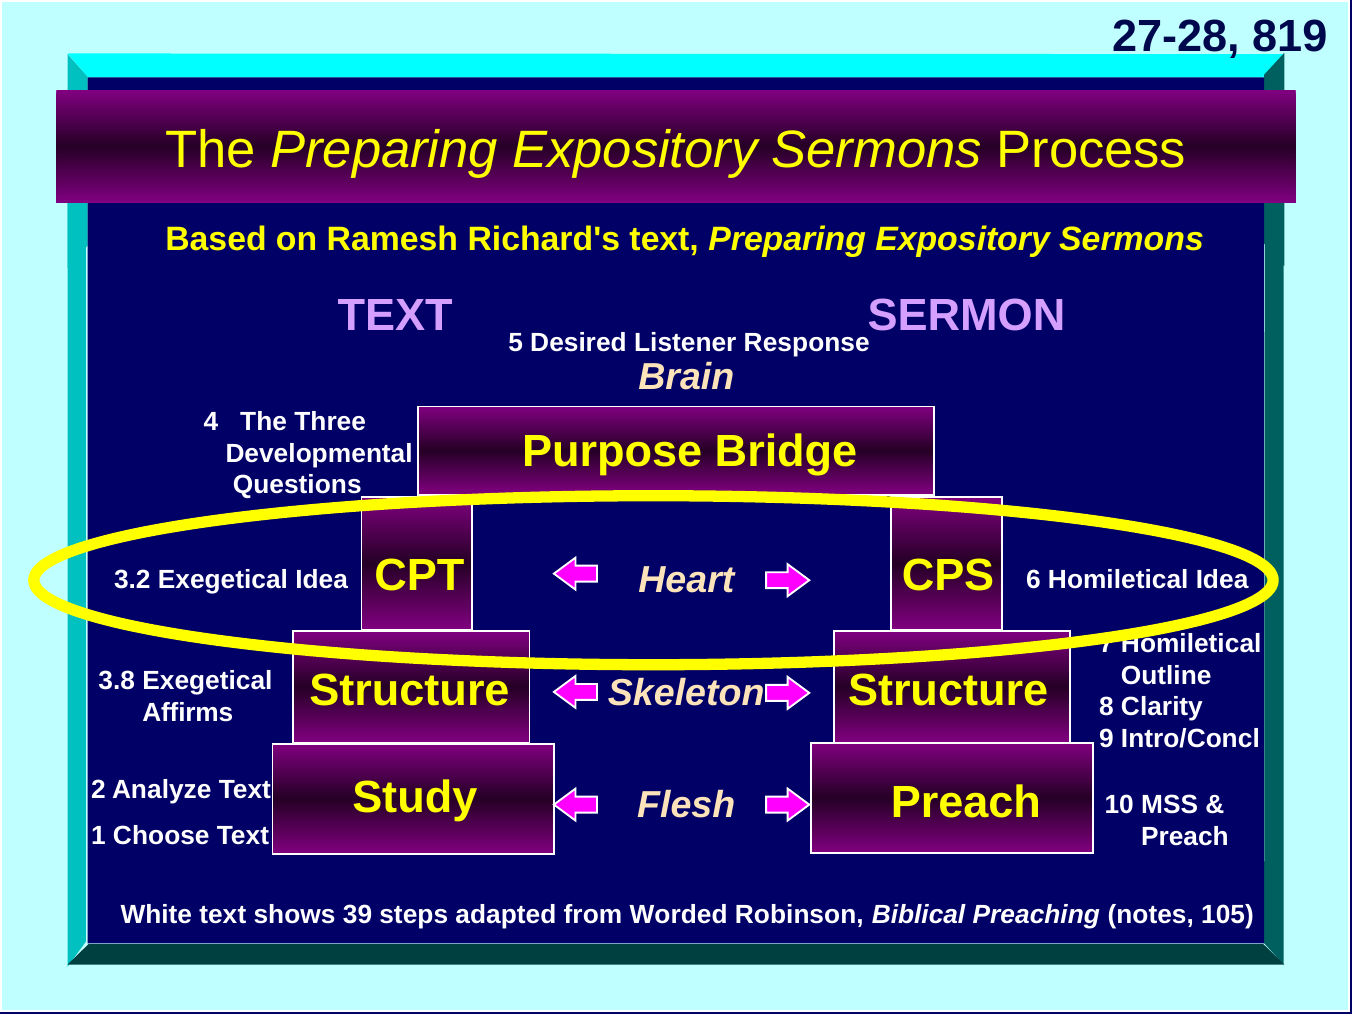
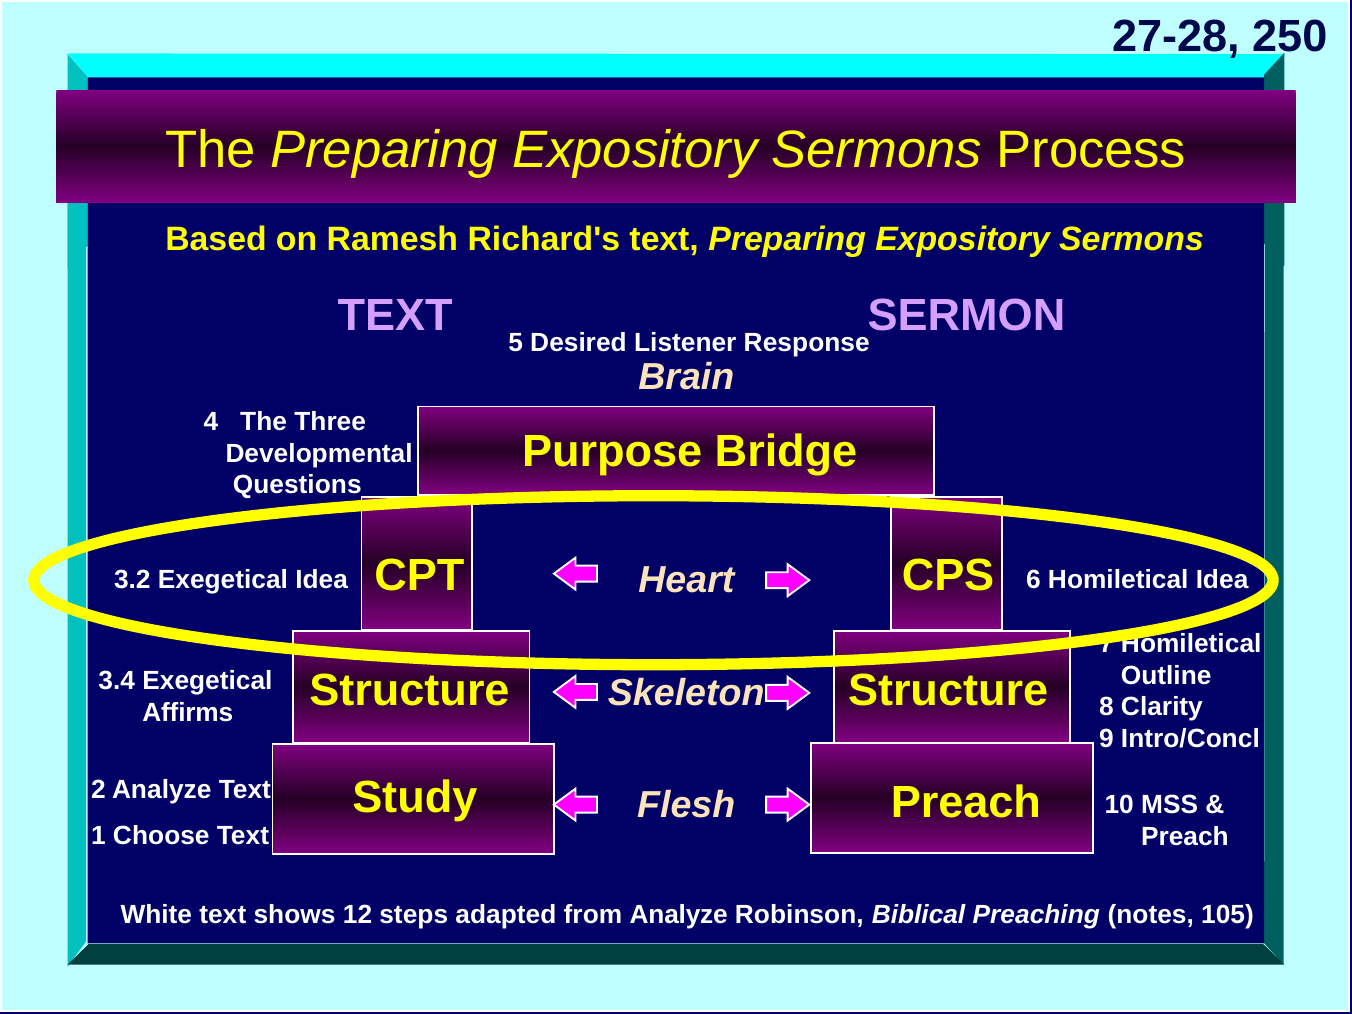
819: 819 -> 250
3.8: 3.8 -> 3.4
39: 39 -> 12
from Worded: Worded -> Analyze
